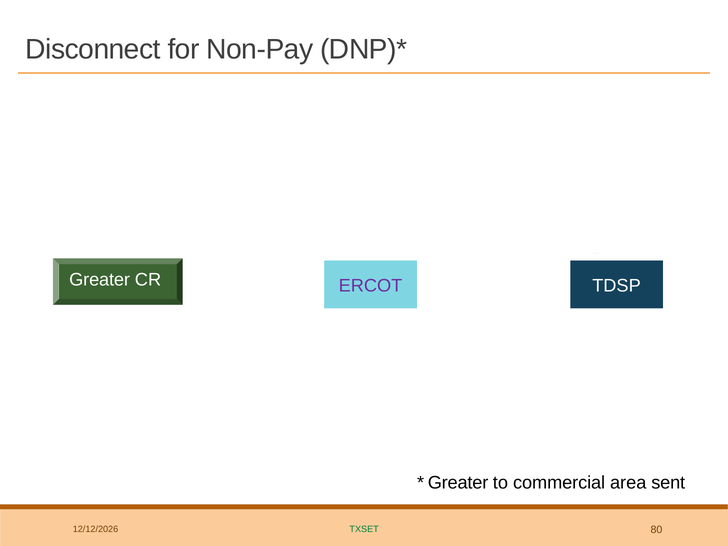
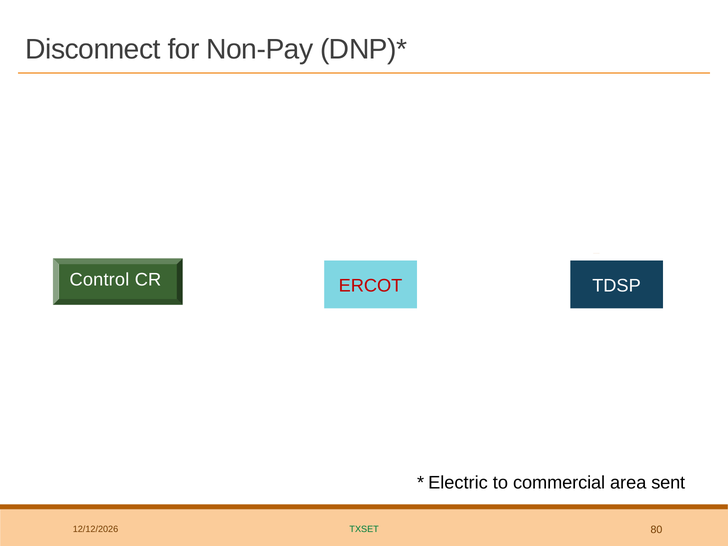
Greater at (100, 280): Greater -> Control
ERCOT colour: purple -> red
Greater at (458, 483): Greater -> Electric
